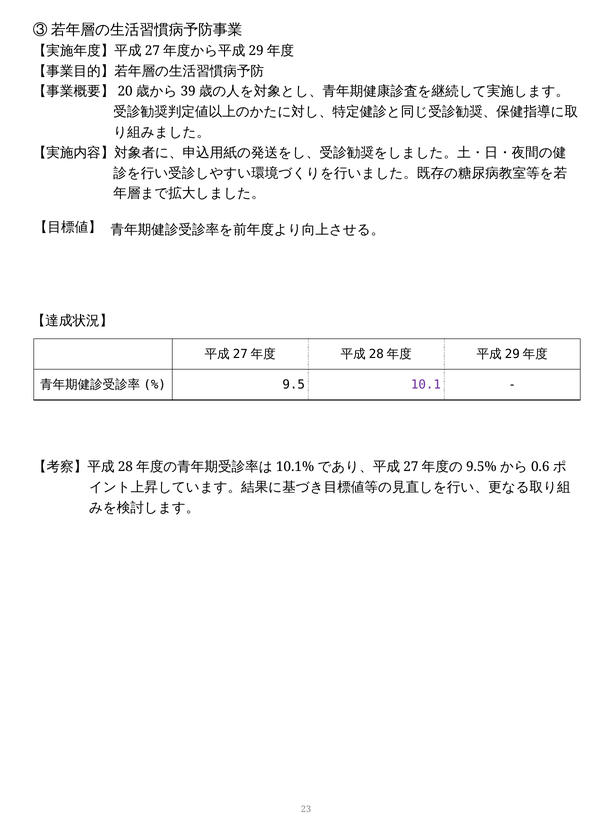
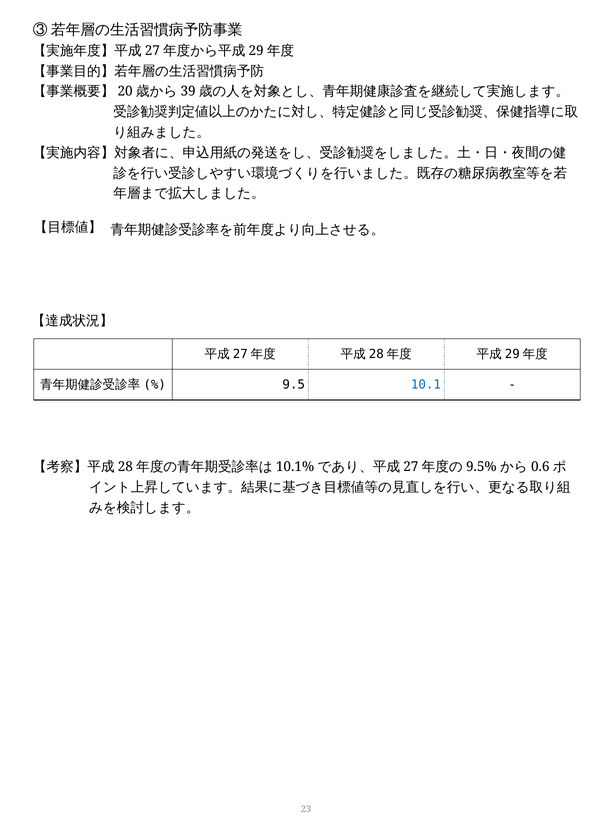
10.1 colour: purple -> blue
